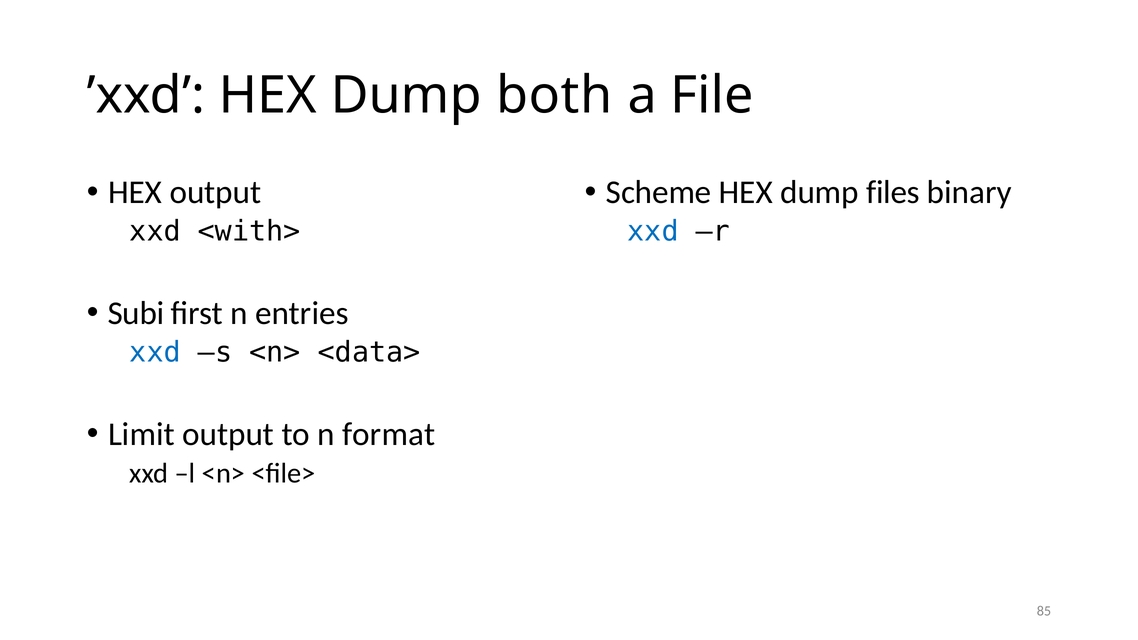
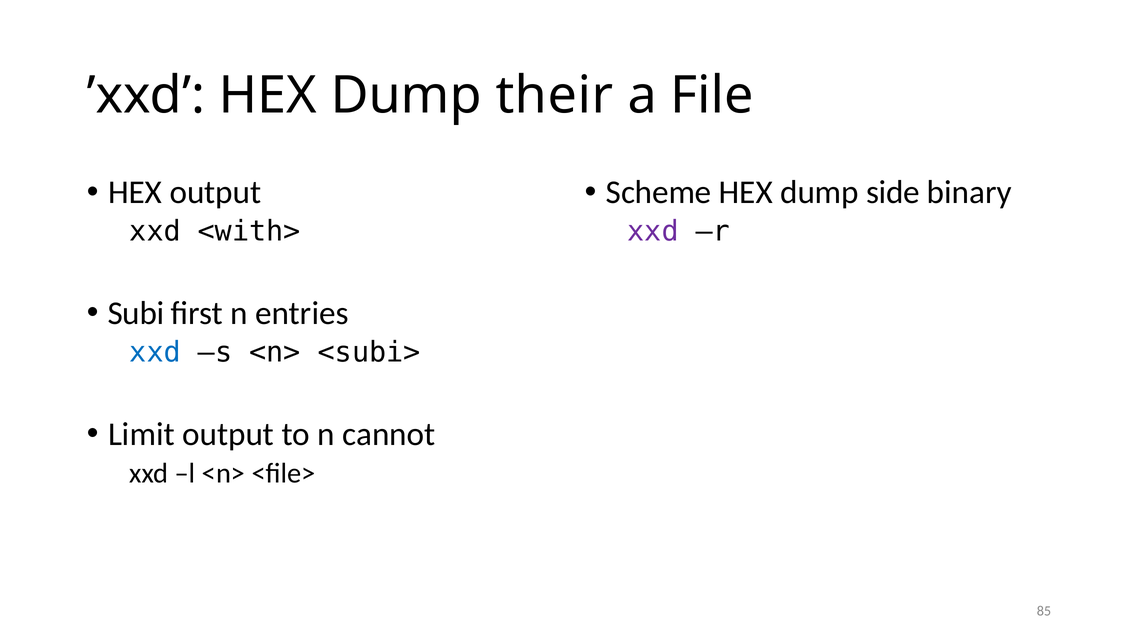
both: both -> their
files: files -> side
xxd at (653, 232) colour: blue -> purple
<data>: <data> -> <subi>
format: format -> cannot
